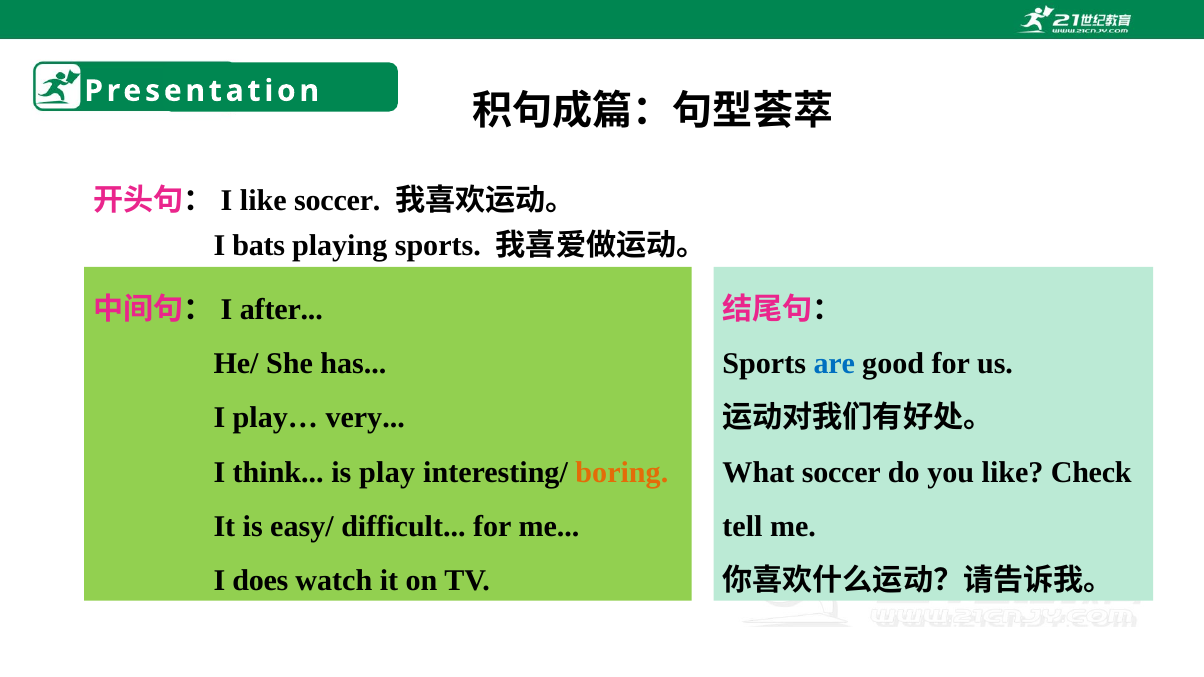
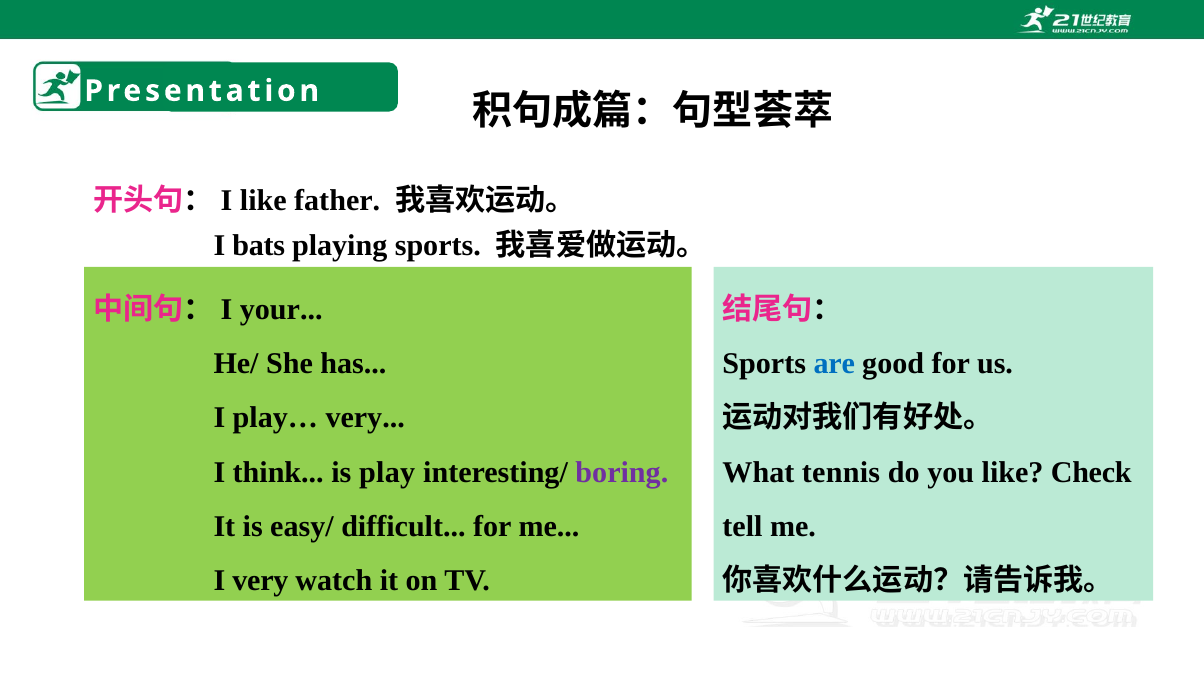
like soccer: soccer -> father
after: after -> your
boring colour: orange -> purple
What soccer: soccer -> tennis
I does: does -> very
